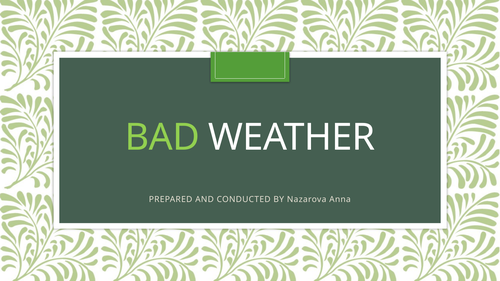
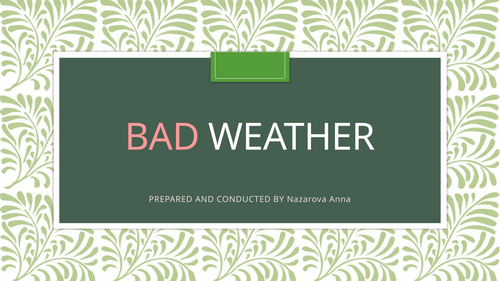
BAD colour: light green -> pink
